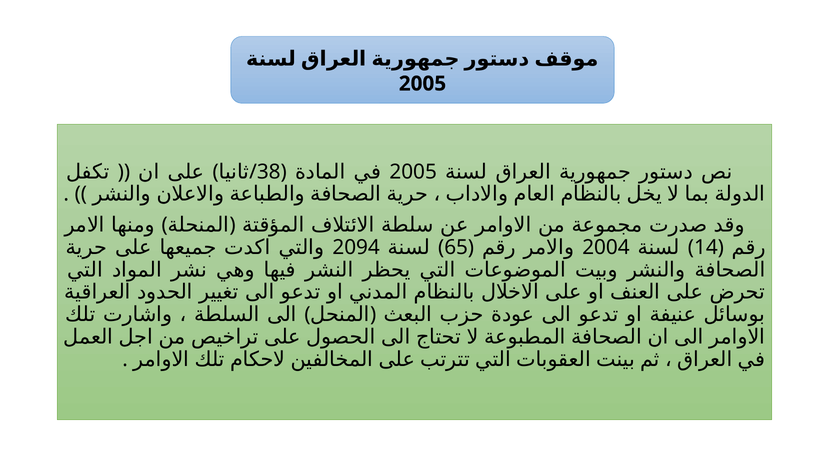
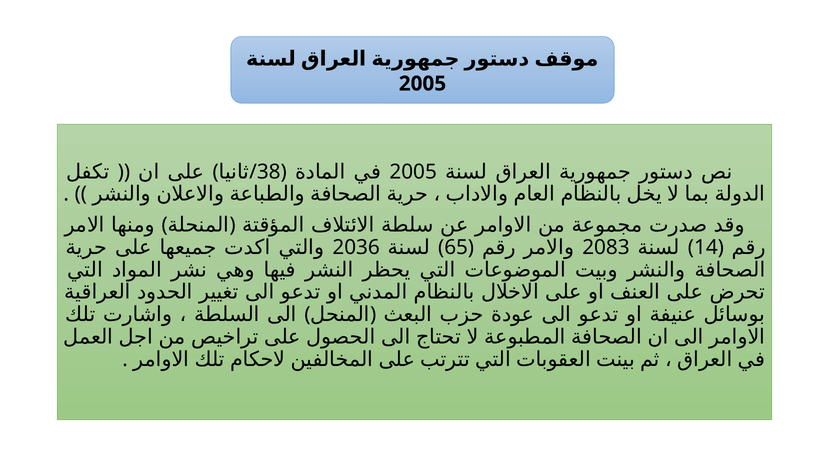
2094: 2094 -> 2036
2004: 2004 -> 2083
